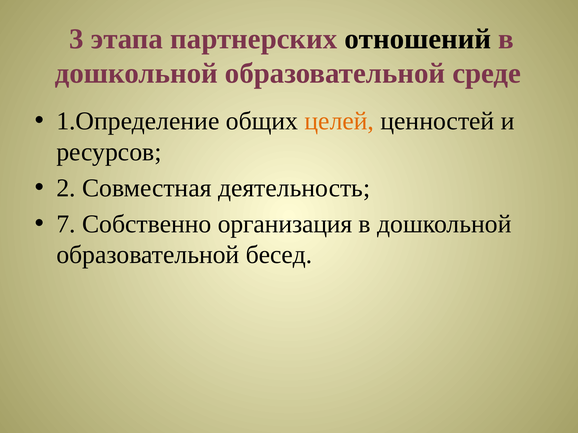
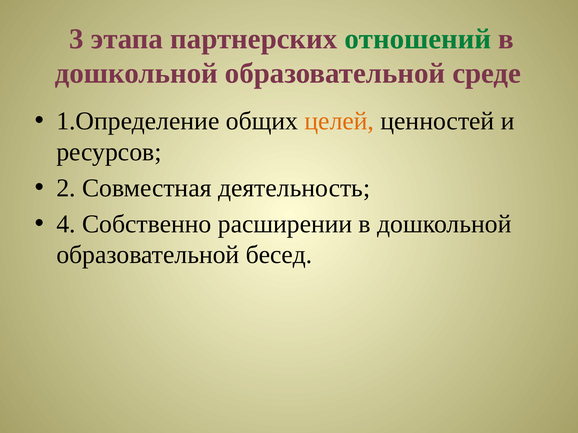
отношений colour: black -> green
7: 7 -> 4
организация: организация -> расширении
